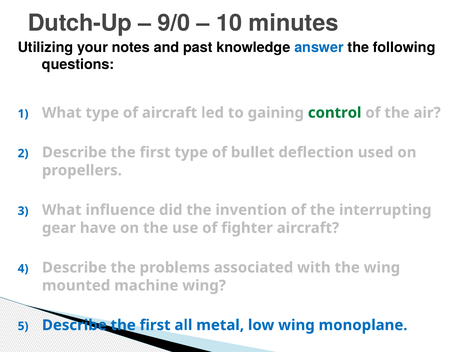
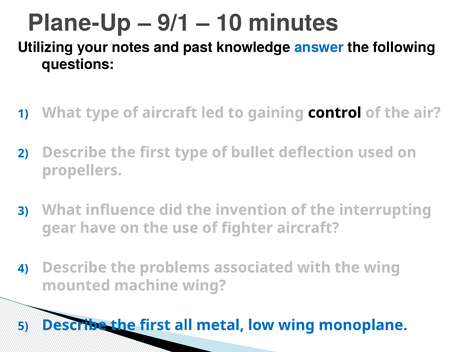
Dutch-Up: Dutch-Up -> Plane-Up
9/0: 9/0 -> 9/1
control colour: green -> black
